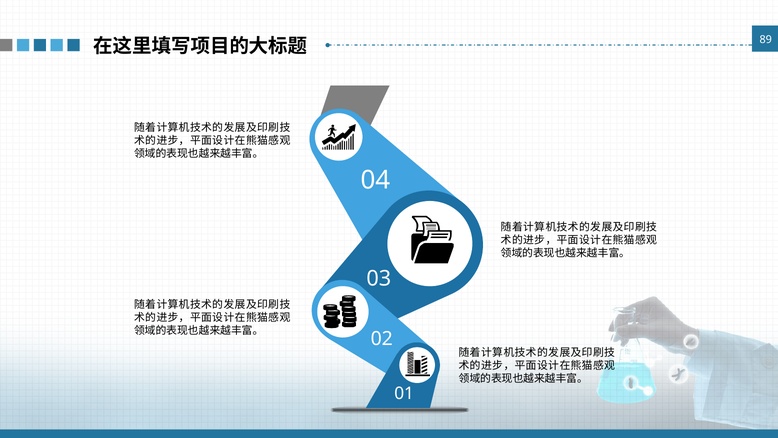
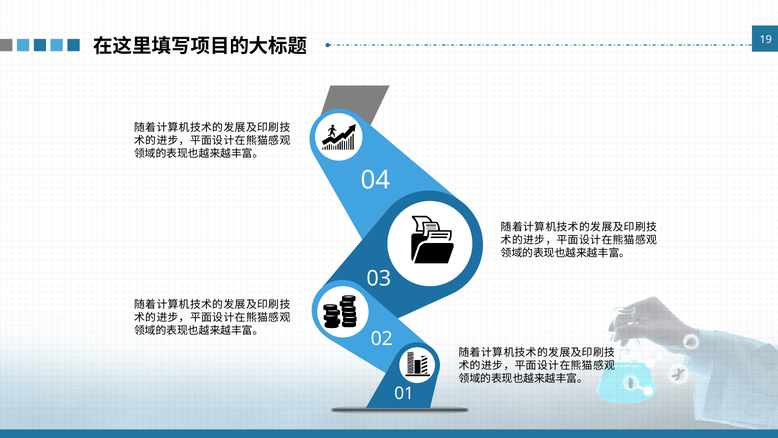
89: 89 -> 19
